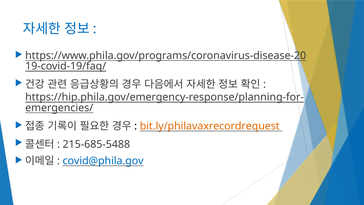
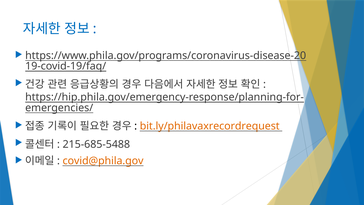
covid@phila.gov colour: blue -> orange
